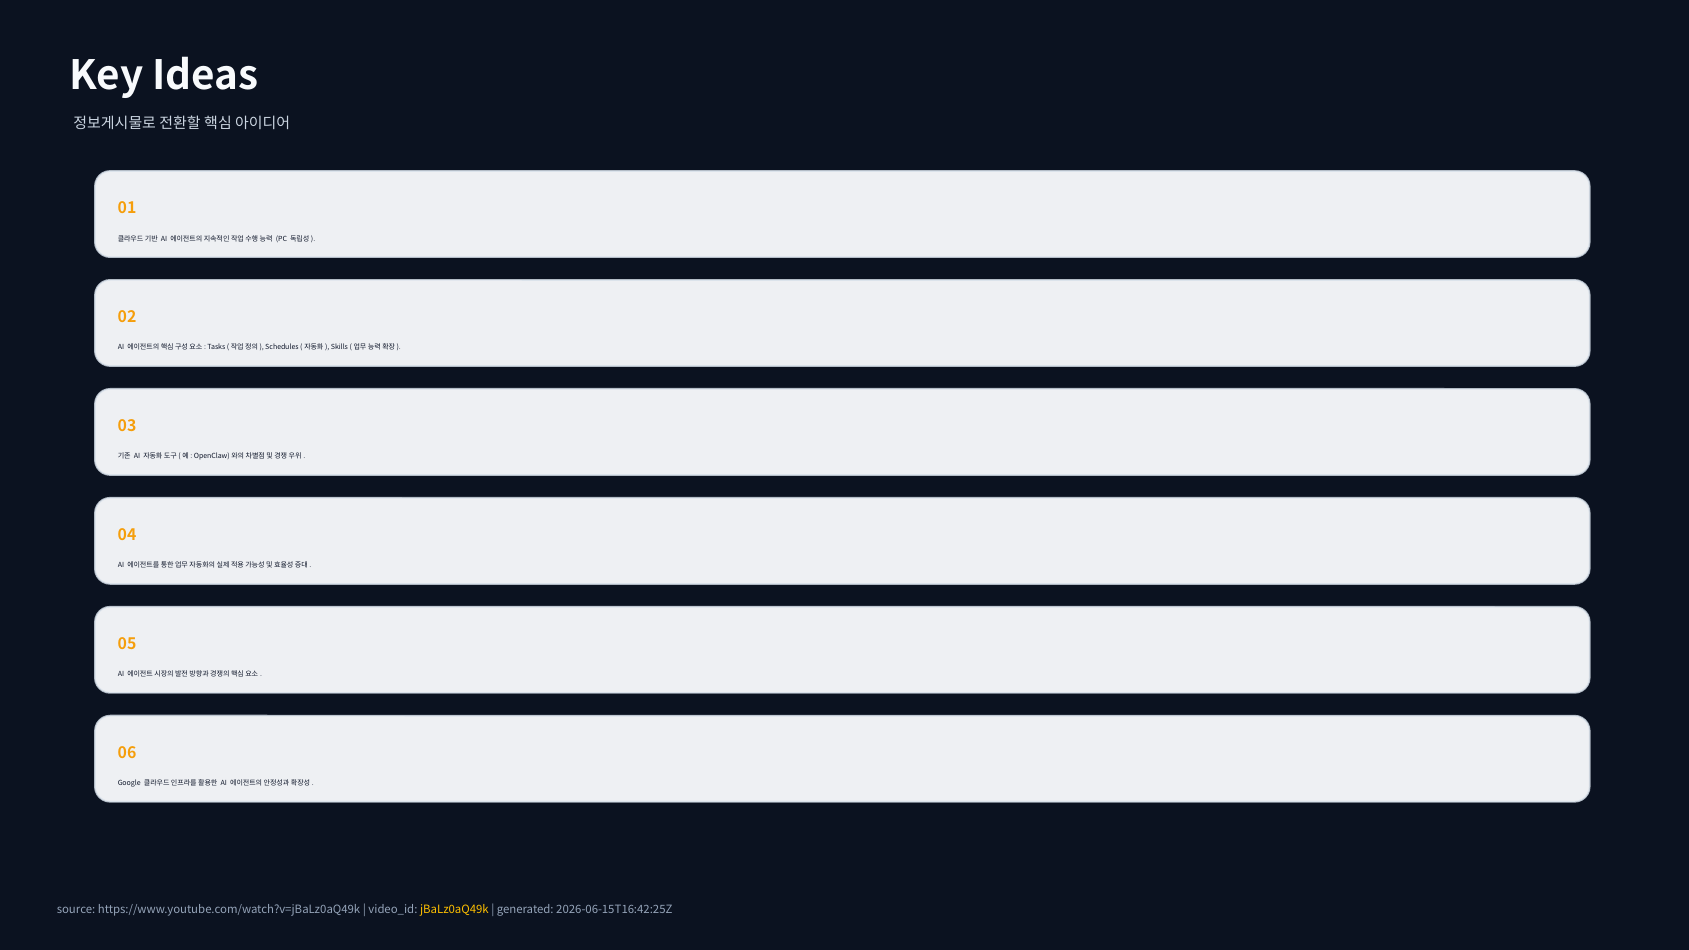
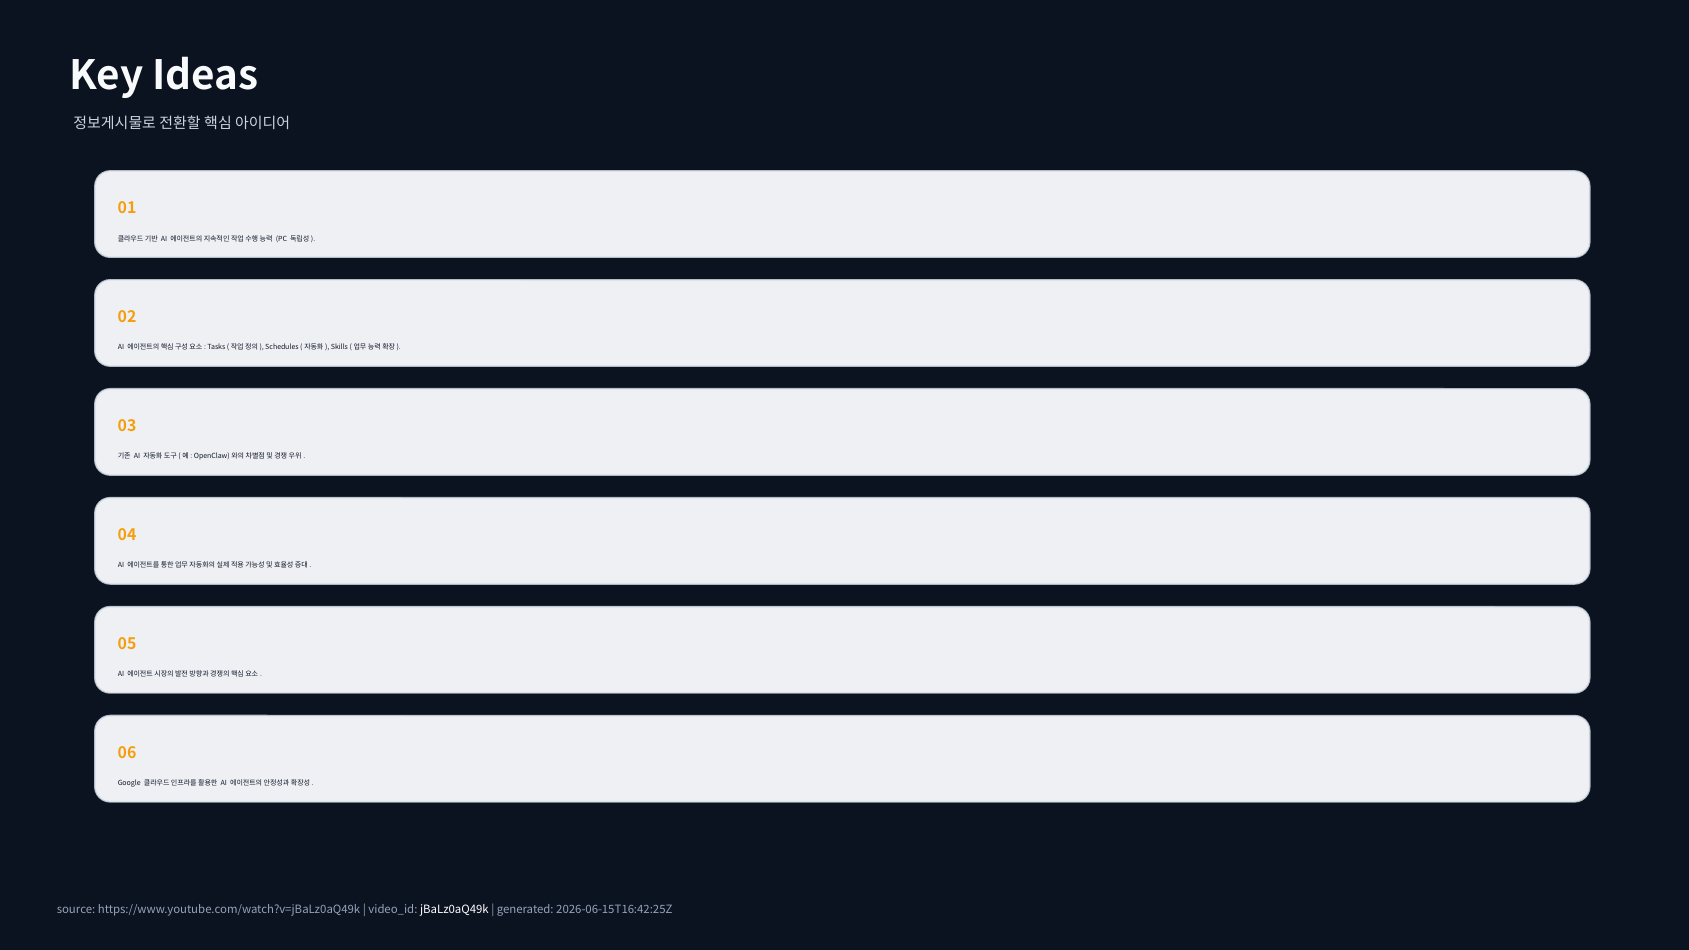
jBaLz0aQ49k colour: yellow -> white
